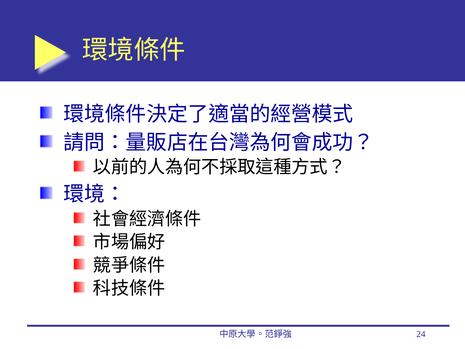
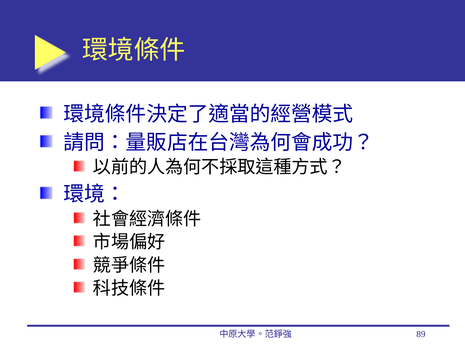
24: 24 -> 89
